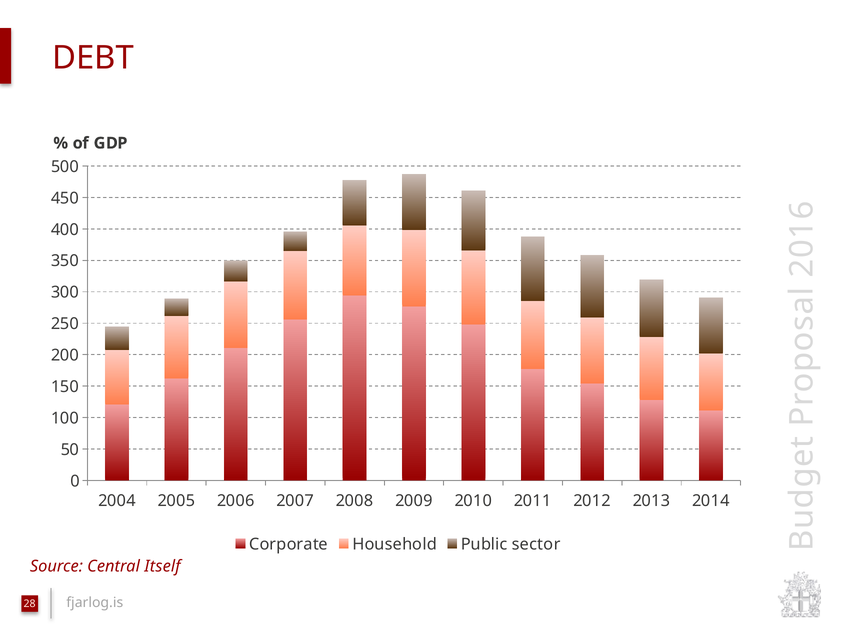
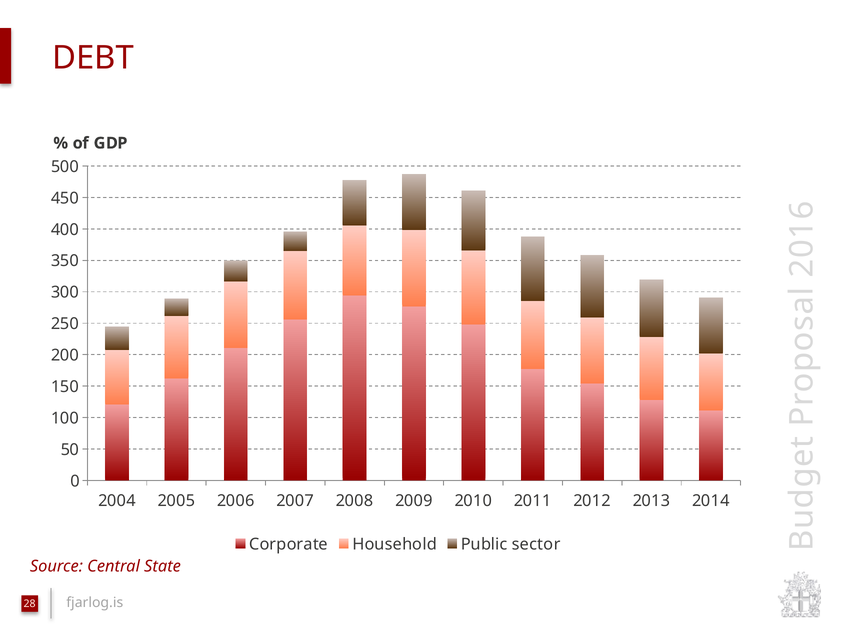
Itself: Itself -> State
